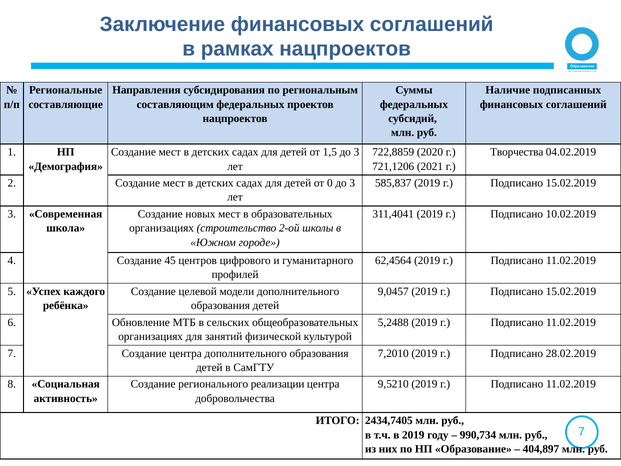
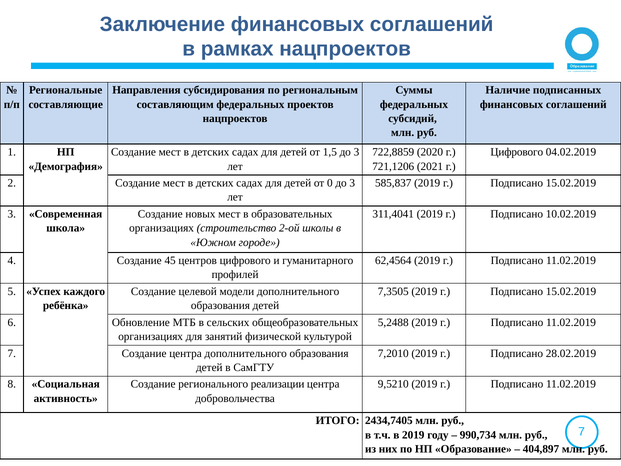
Творчества at (517, 152): Творчества -> Цифрового
9,0457: 9,0457 -> 7,3505
